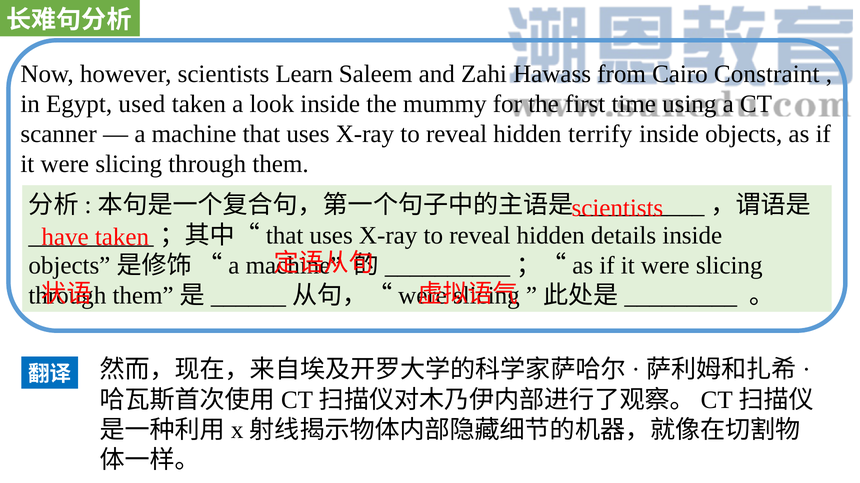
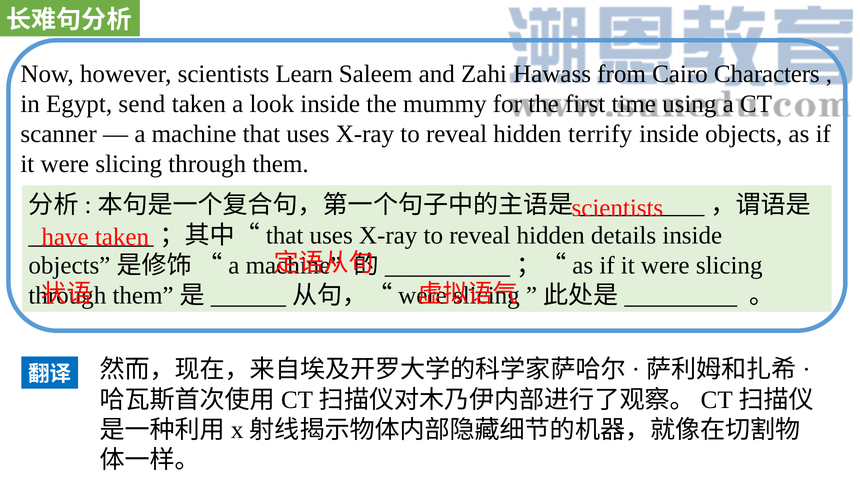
Constraint: Constraint -> Characters
used: used -> send
